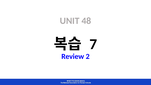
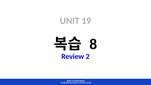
48: 48 -> 19
7: 7 -> 8
